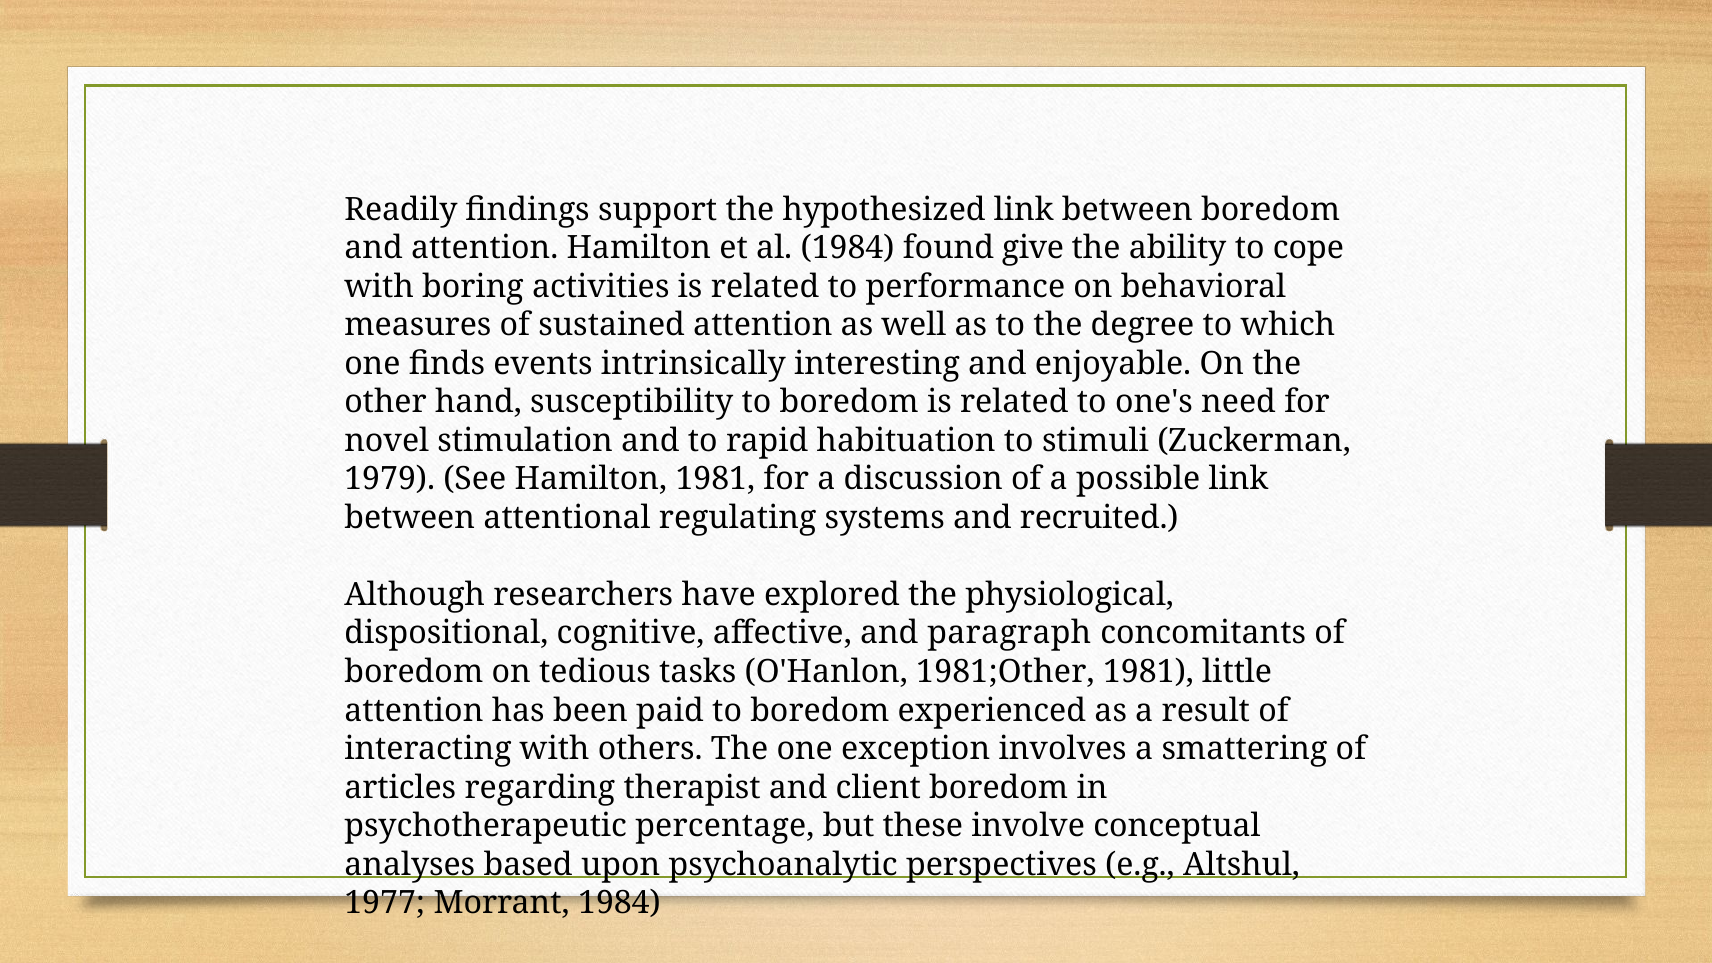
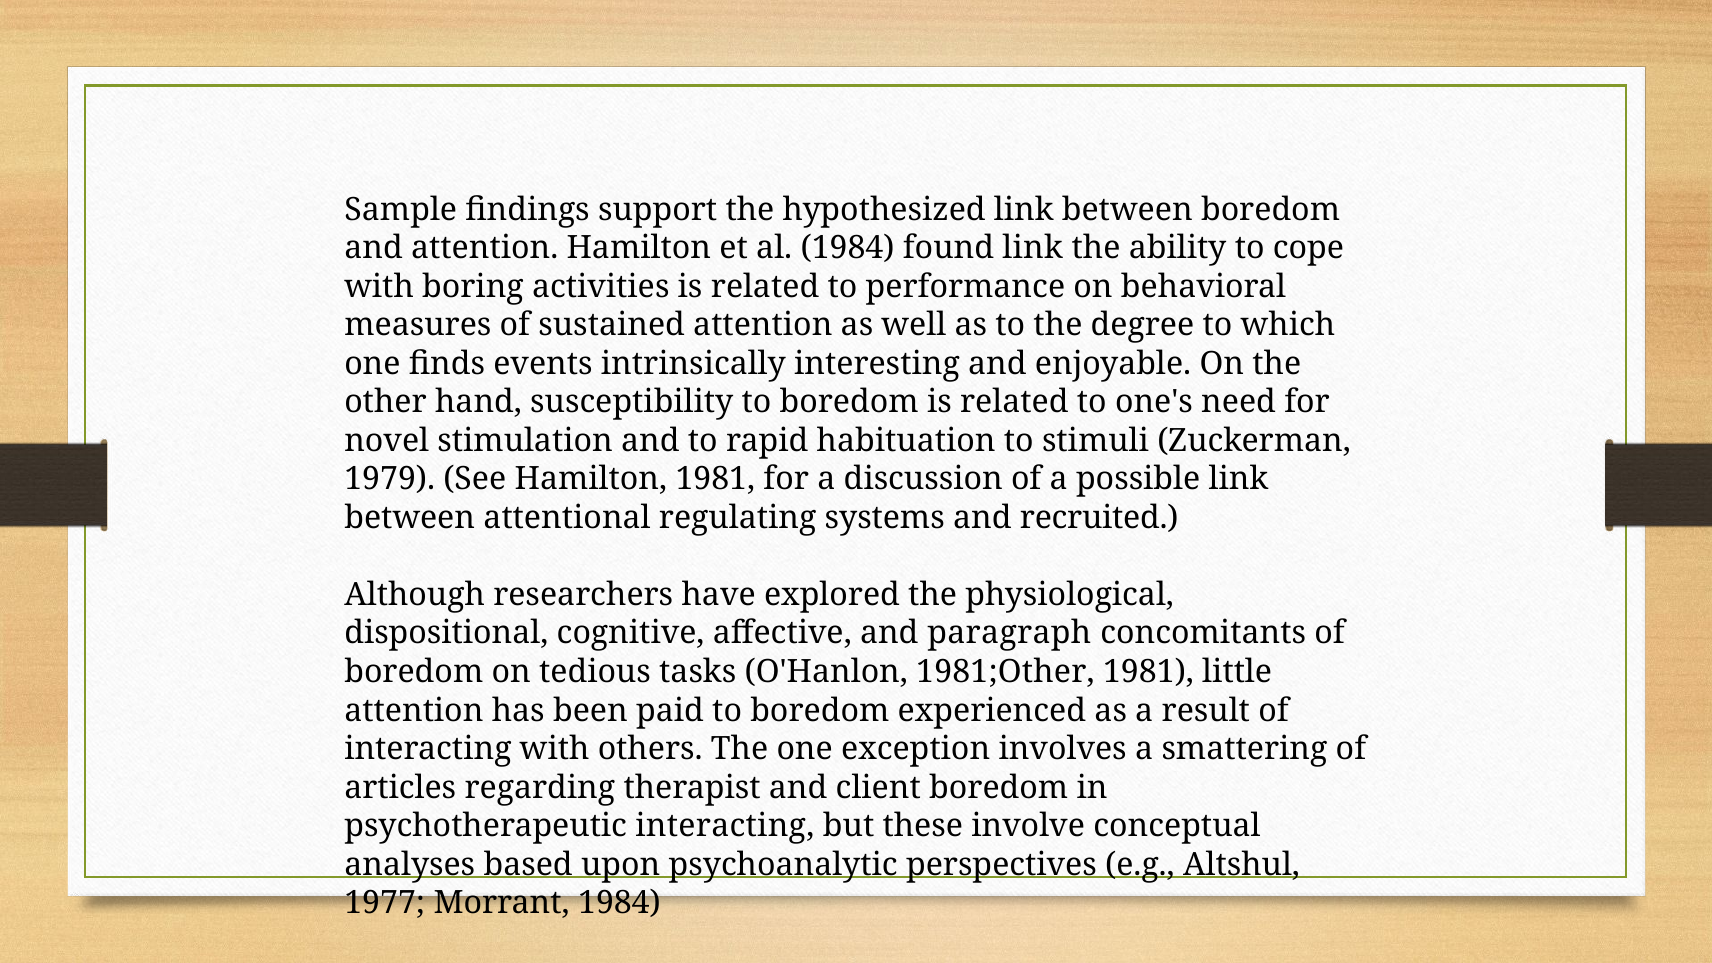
Readily: Readily -> Sample
found give: give -> link
psychotherapeutic percentage: percentage -> interacting
